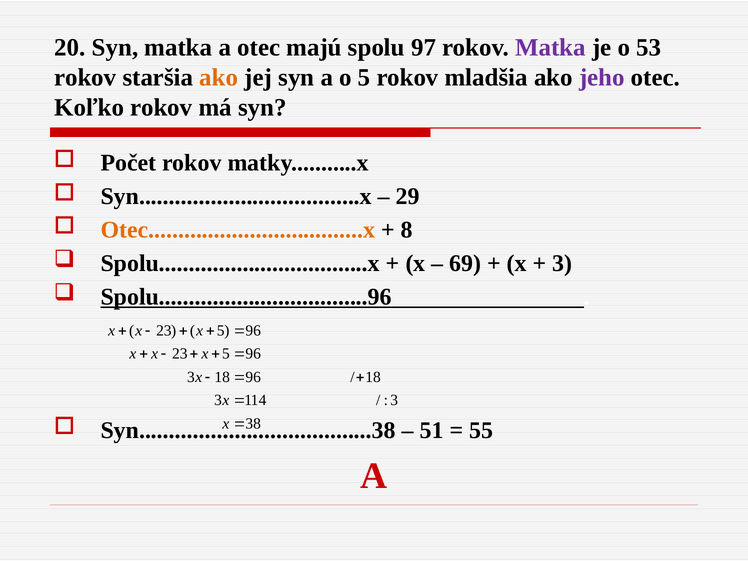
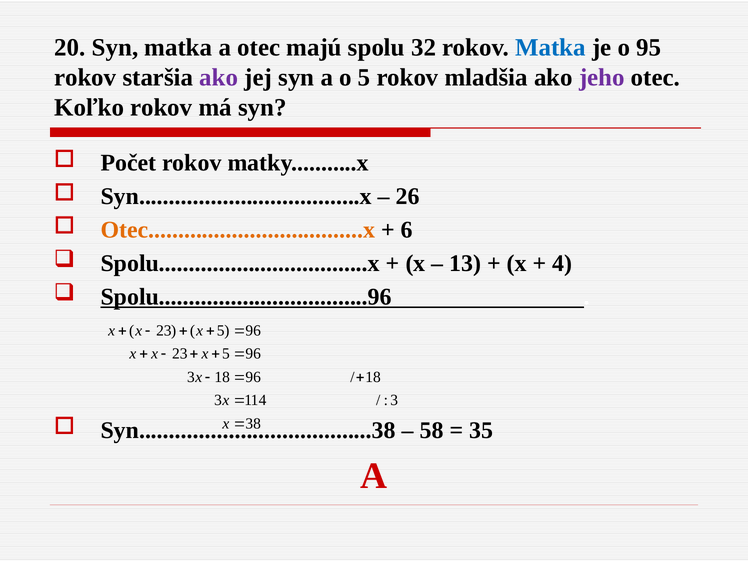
97: 97 -> 32
Matka at (550, 48) colour: purple -> blue
53: 53 -> 95
ako at (219, 78) colour: orange -> purple
29: 29 -> 26
8: 8 -> 6
69: 69 -> 13
3 at (562, 263): 3 -> 4
51: 51 -> 58
55: 55 -> 35
